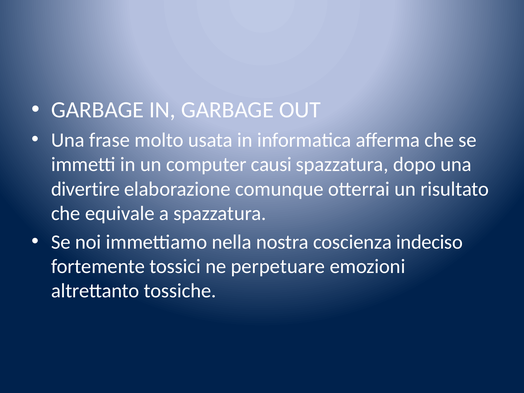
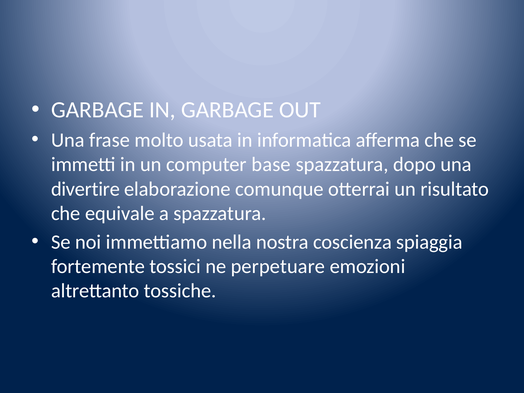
causi: causi -> base
indeciso: indeciso -> spiaggia
